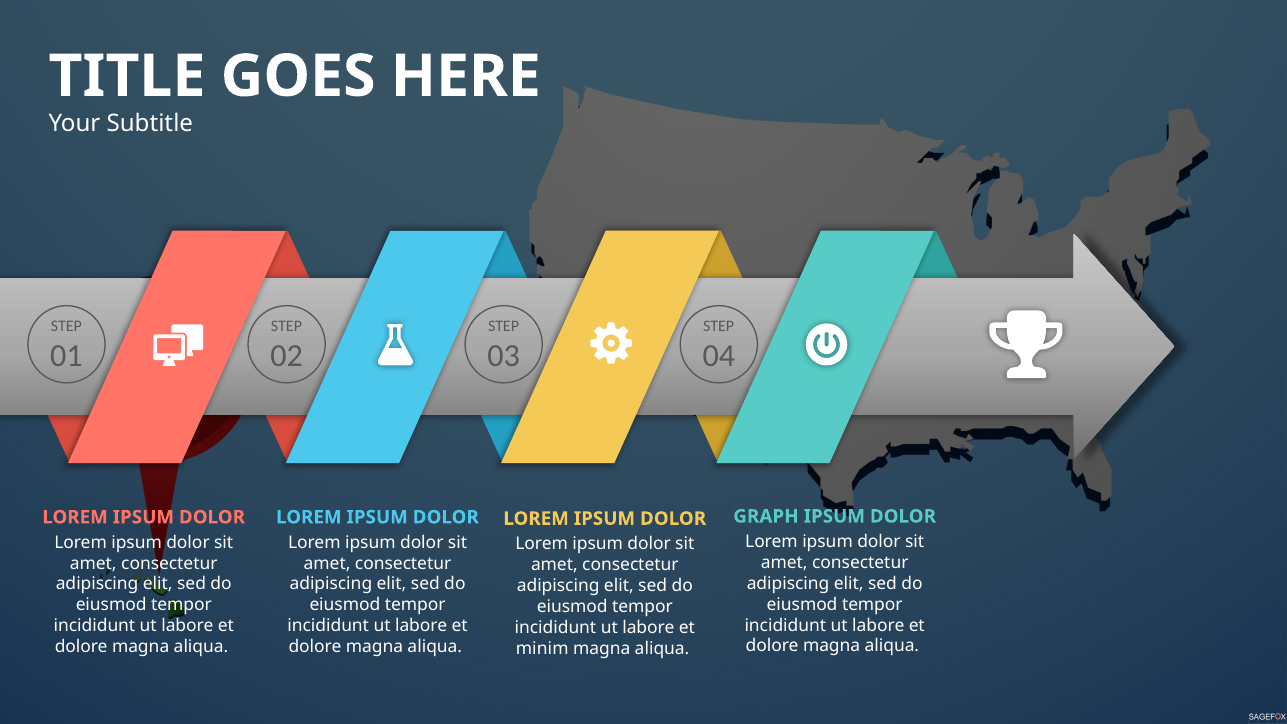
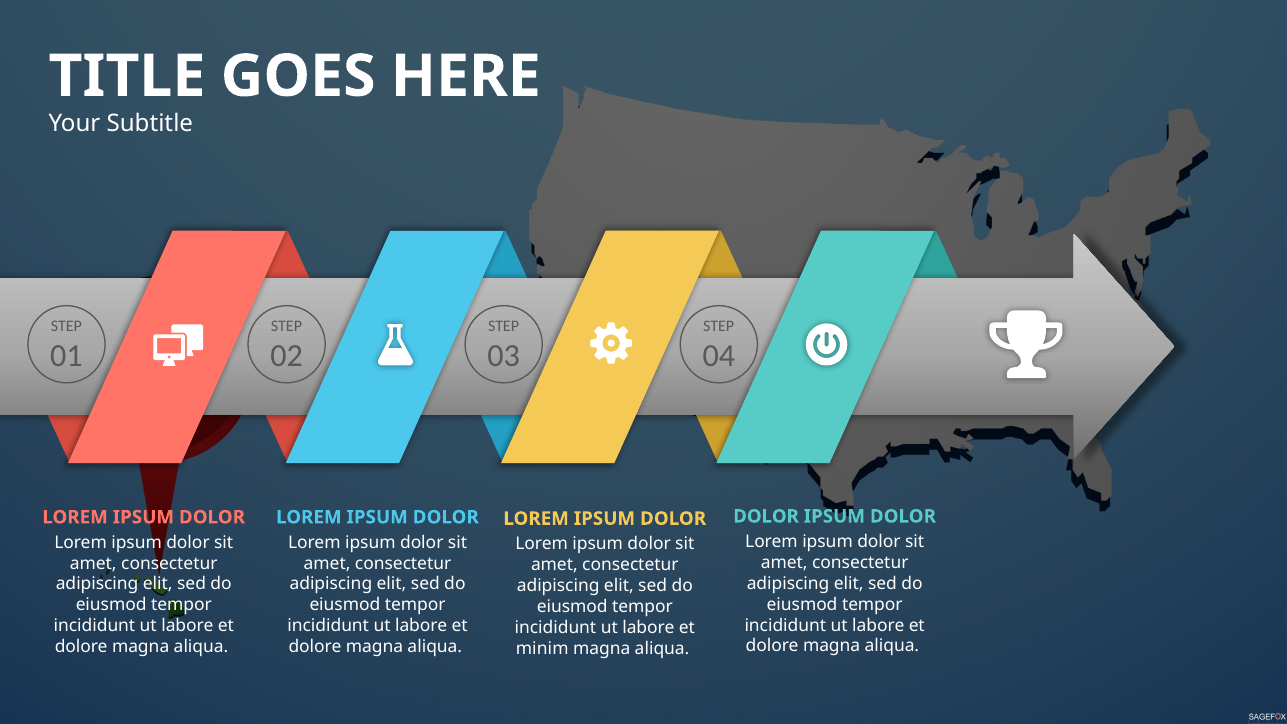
GRAPH at (766, 516): GRAPH -> DOLOR
